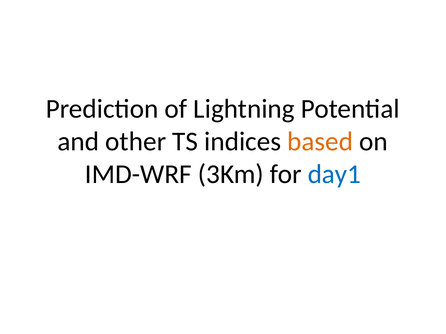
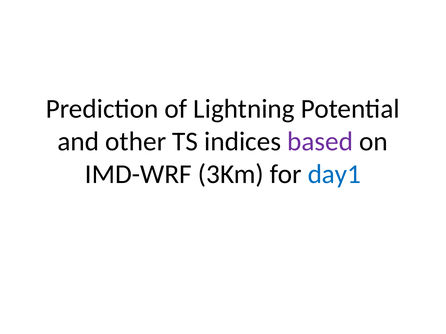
based colour: orange -> purple
